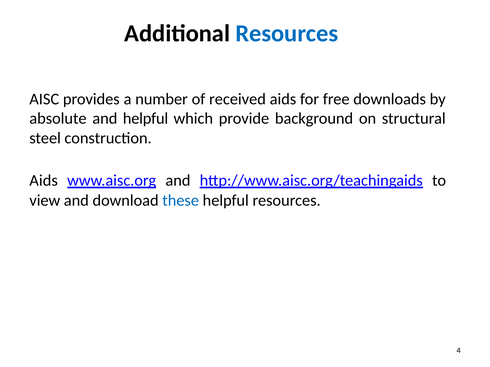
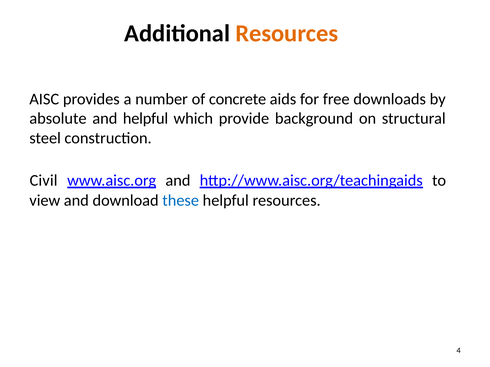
Resources at (287, 33) colour: blue -> orange
received: received -> concrete
Aids at (44, 181): Aids -> Civil
